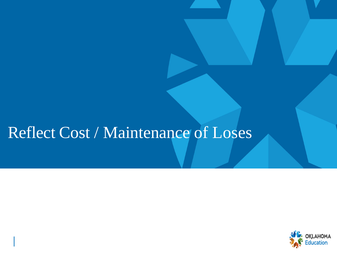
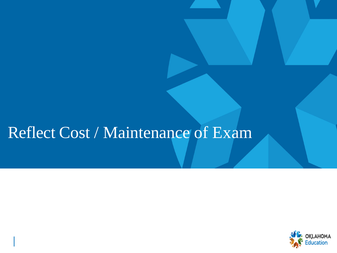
Loses: Loses -> Exam
